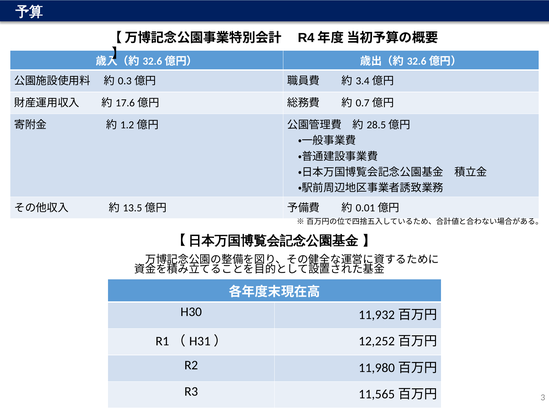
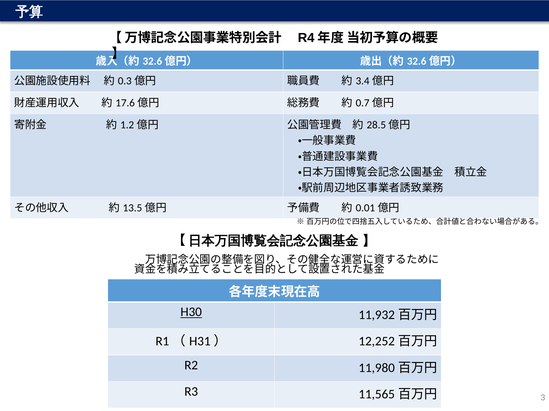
H30 underline: none -> present
